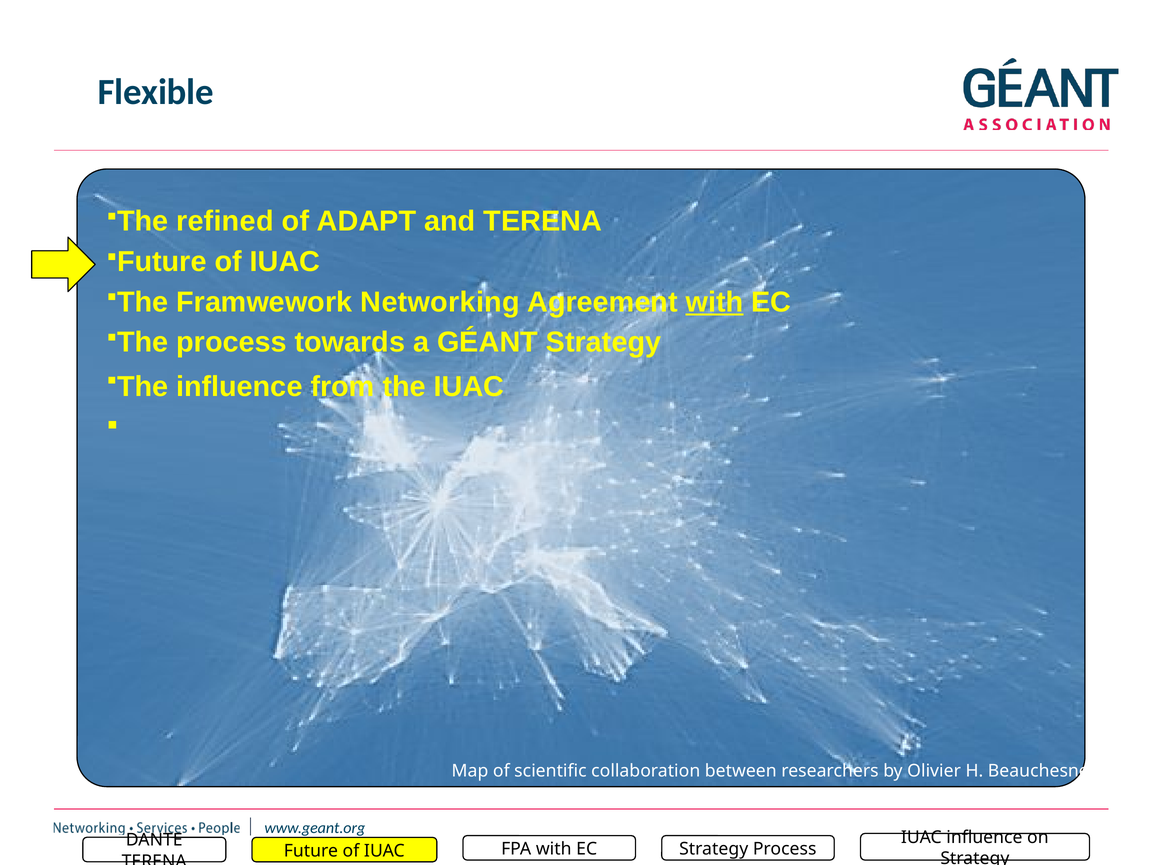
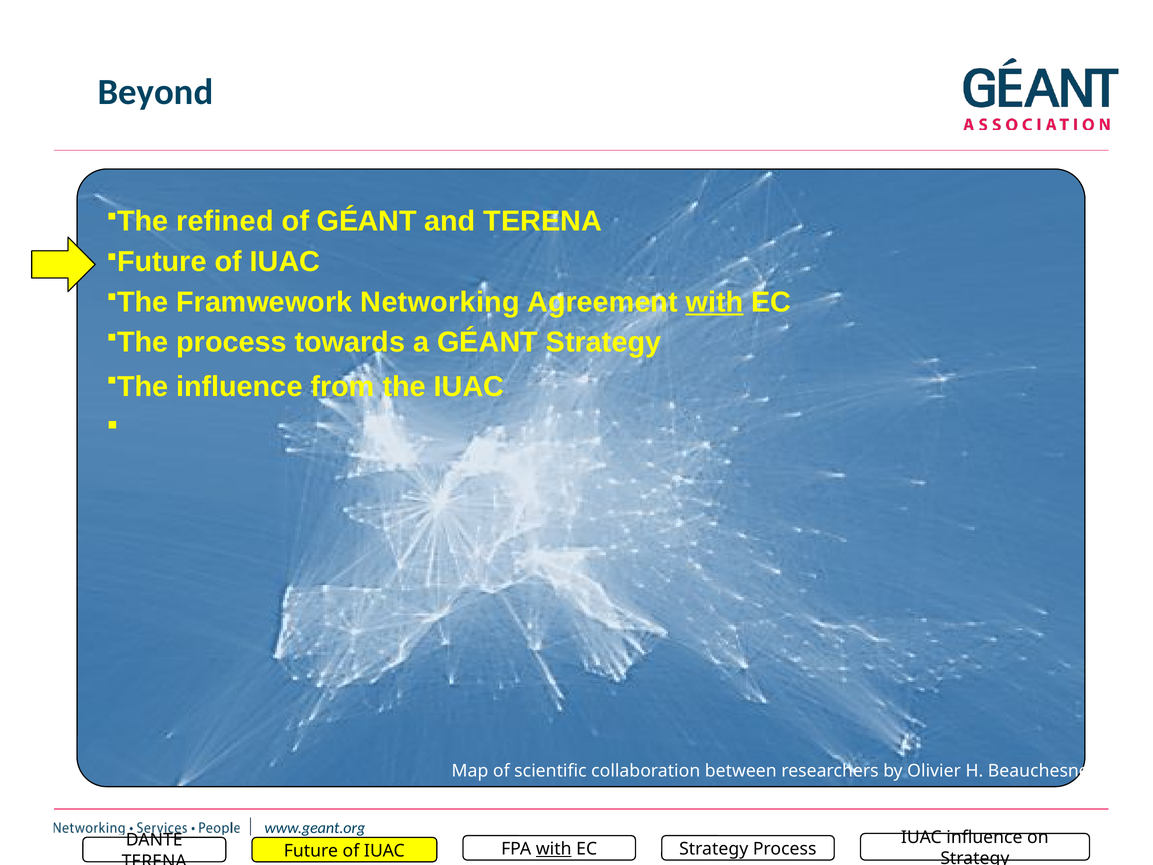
Flexible: Flexible -> Beyond
of ADAPT: ADAPT -> GÉANT
with at (554, 849) underline: none -> present
